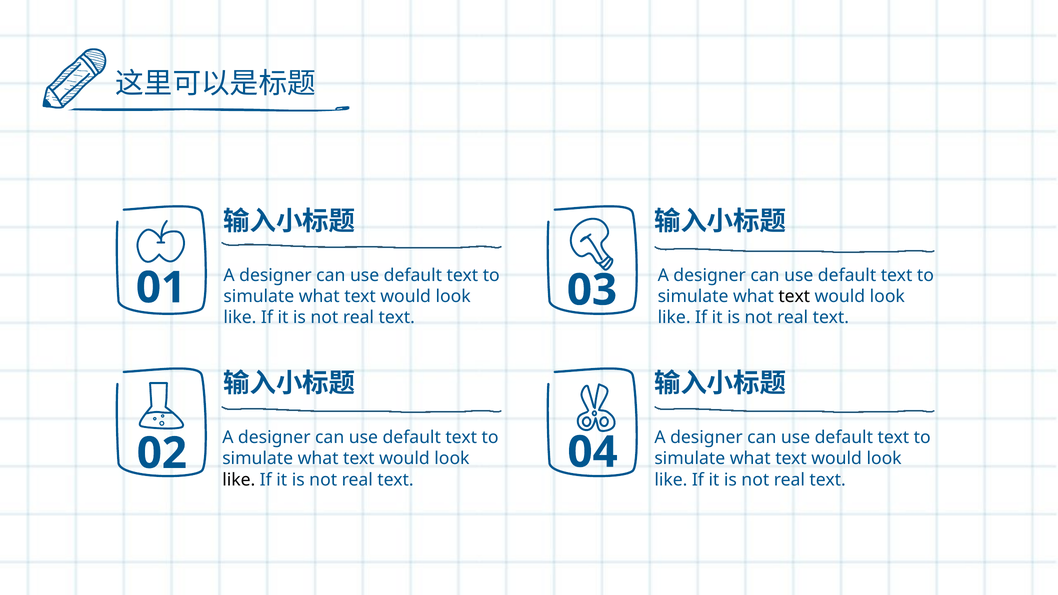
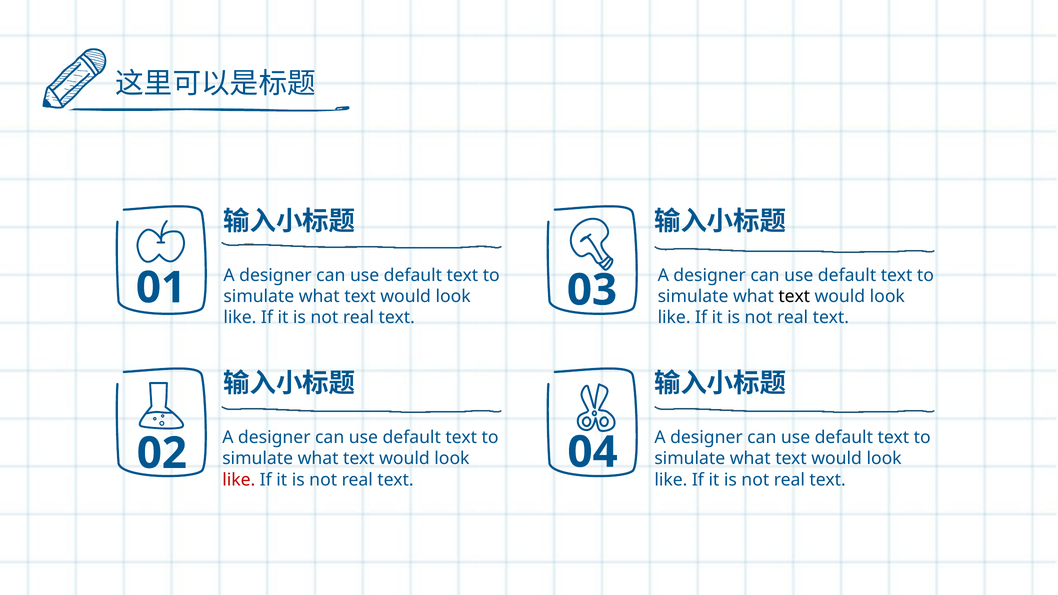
like at (239, 480) colour: black -> red
